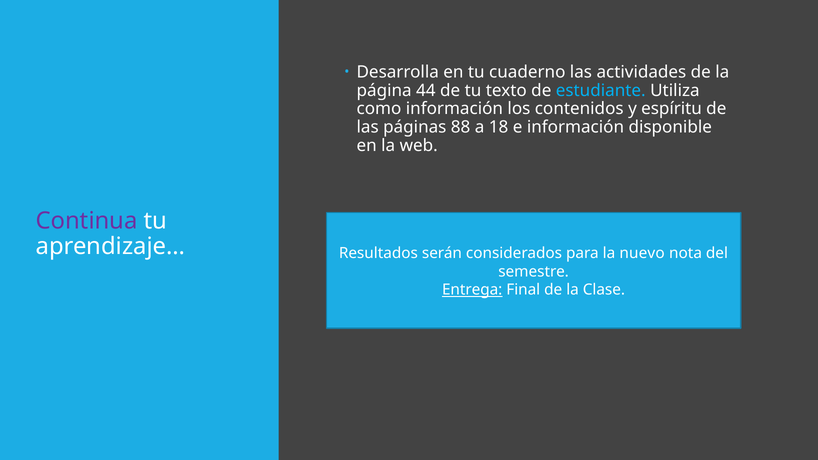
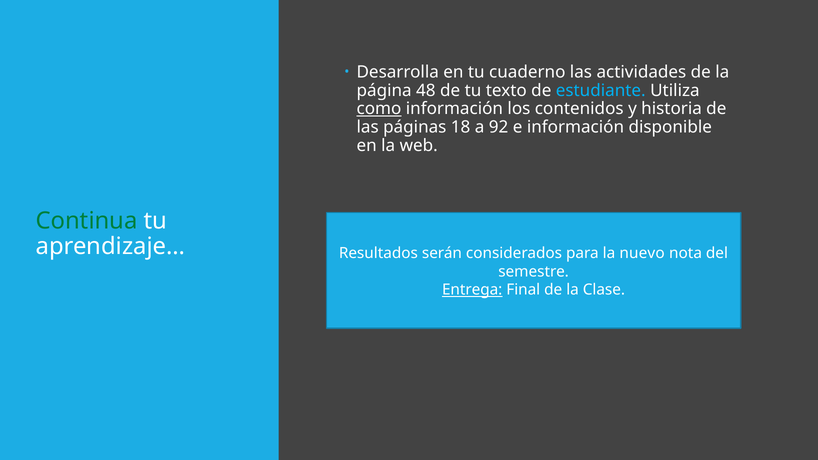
44: 44 -> 48
como underline: none -> present
espíritu: espíritu -> historia
88: 88 -> 18
18: 18 -> 92
Continua colour: purple -> green
